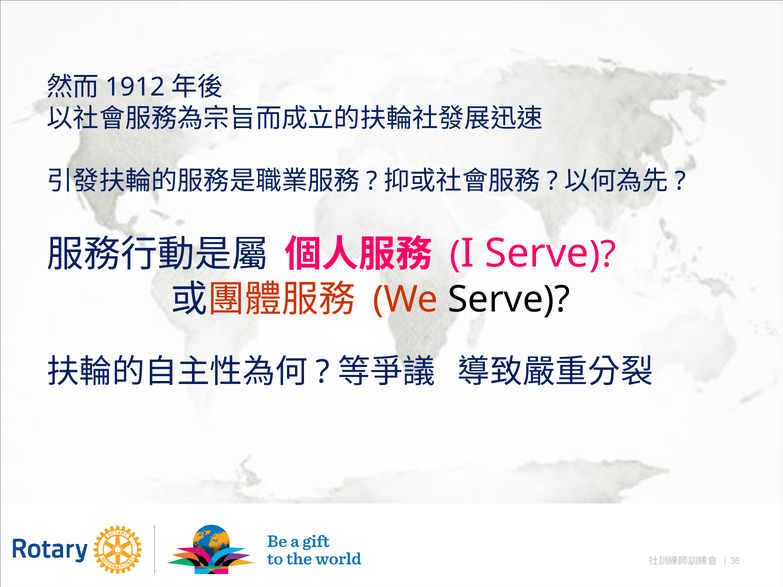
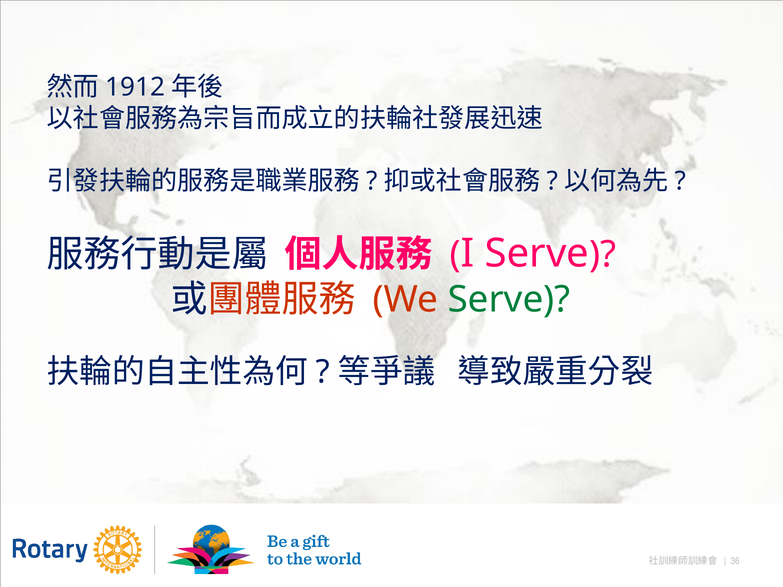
Serve at (509, 299) colour: black -> green
